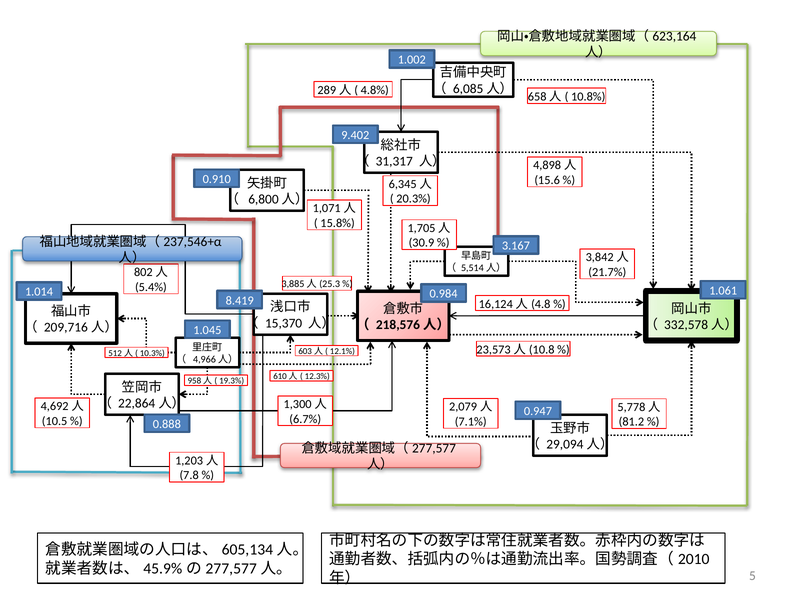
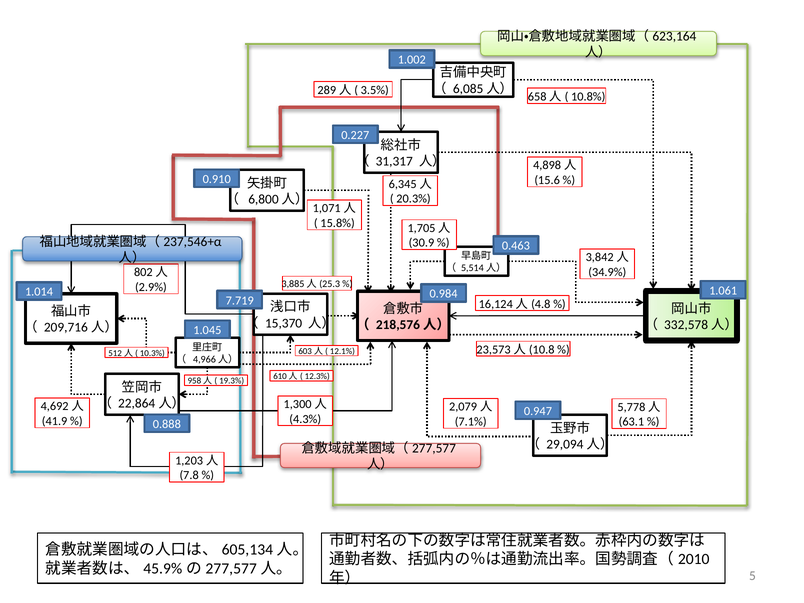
4.8%: 4.8% -> 3.5%
9.402: 9.402 -> 0.227
3.167: 3.167 -> 0.463
21.7%: 21.7% -> 34.9%
5.4%: 5.4% -> 2.9%
8.419: 8.419 -> 7.719
6.7%: 6.7% -> 4.3%
10.5: 10.5 -> 41.9
81.2: 81.2 -> 63.1
